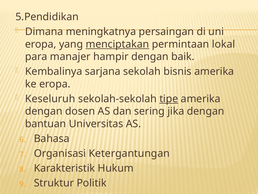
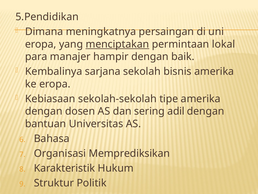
Keseluruh: Keseluruh -> Kebiasaan
tipe underline: present -> none
jika: jika -> adil
Ketergantungan: Ketergantungan -> Memprediksikan
